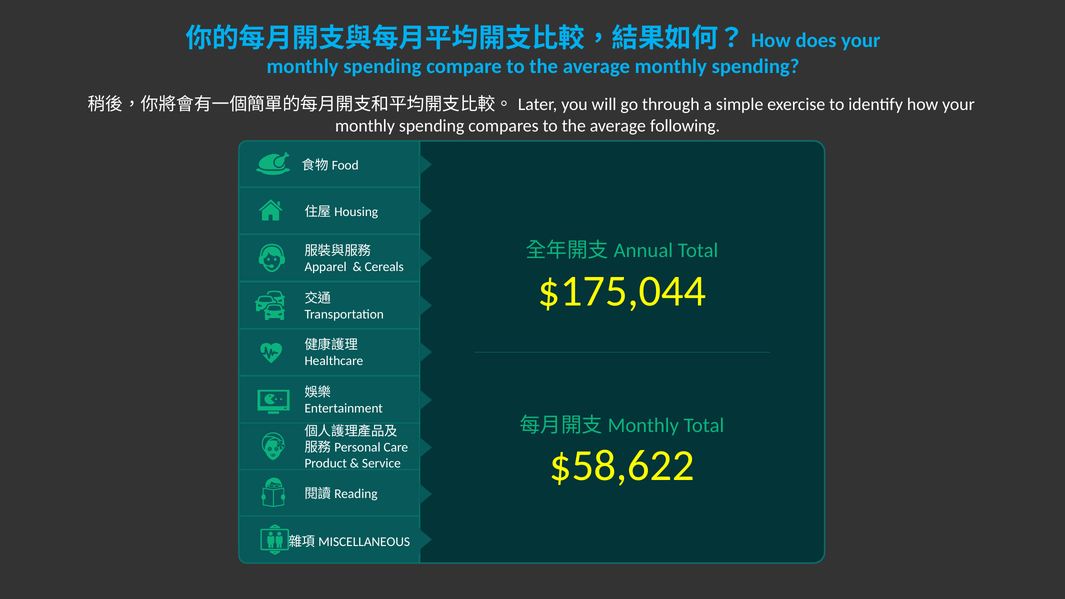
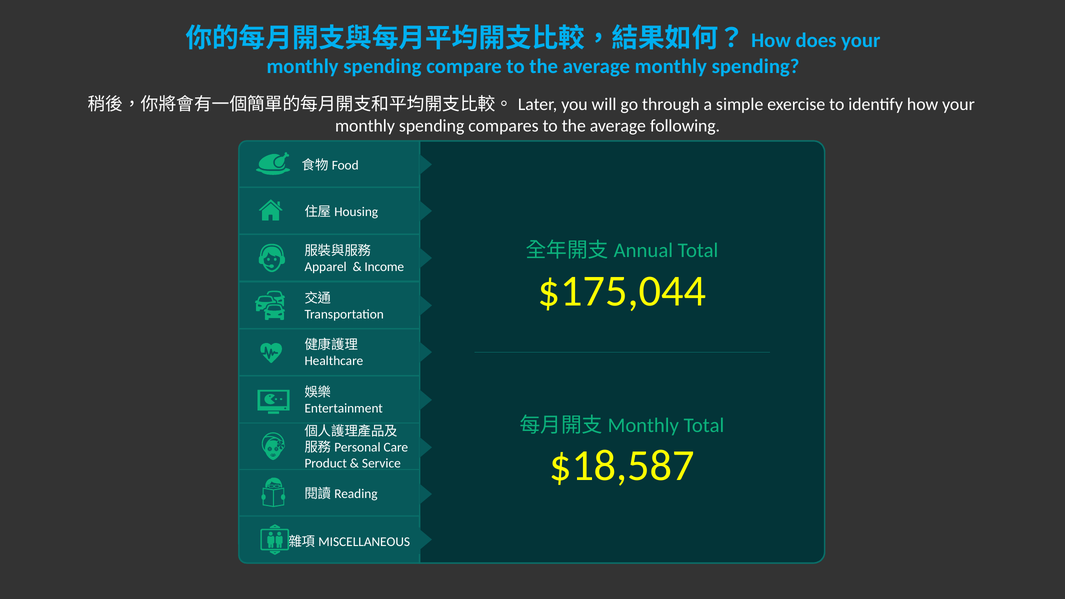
Cereals: Cereals -> Income
$58,622: $58,622 -> $18,587
